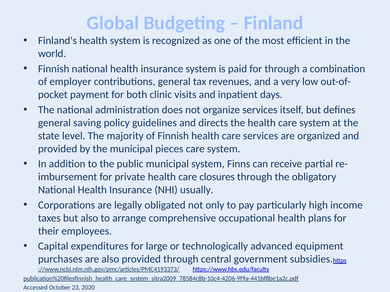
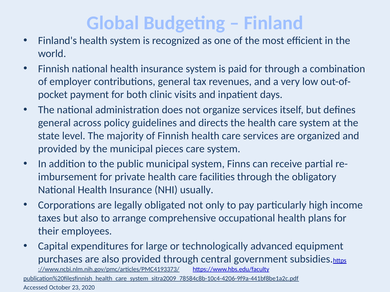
saving: saving -> across
closures: closures -> facilities
